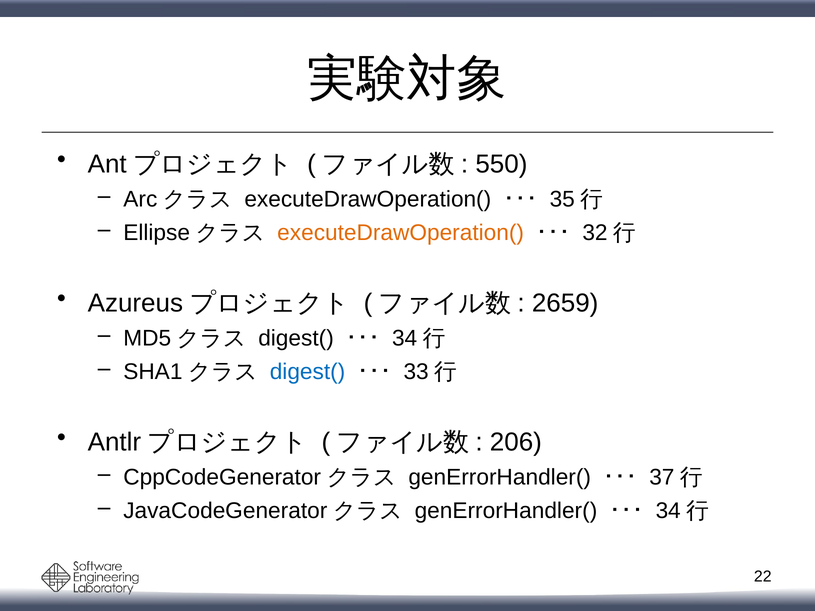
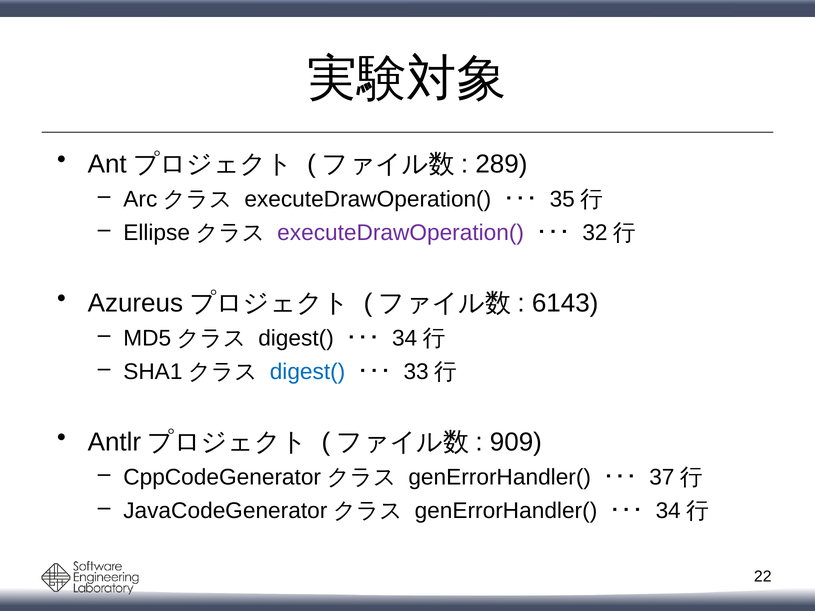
550: 550 -> 289
executeDrawOperation( at (401, 233) colour: orange -> purple
2659: 2659 -> 6143
206: 206 -> 909
